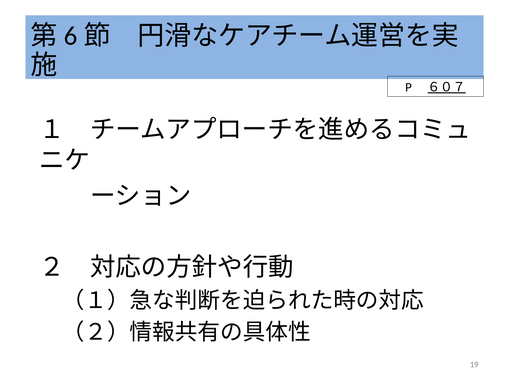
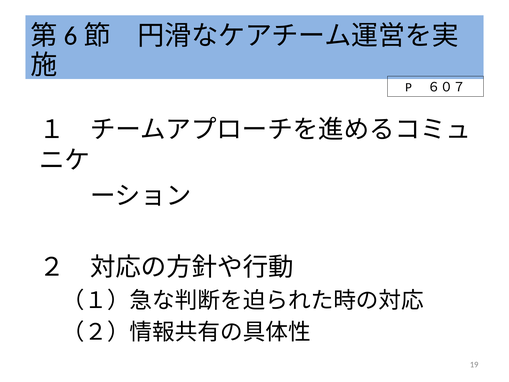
６０７ underline: present -> none
